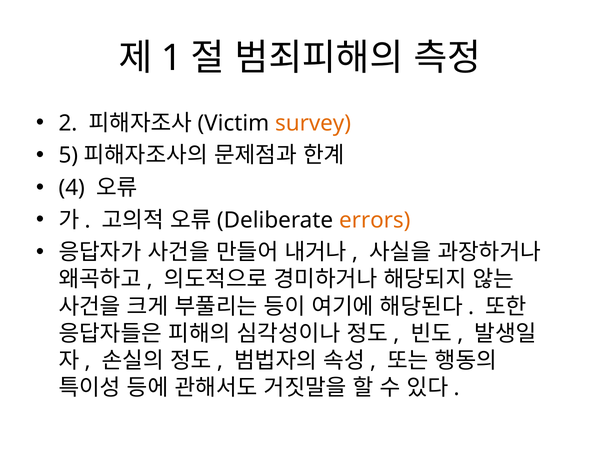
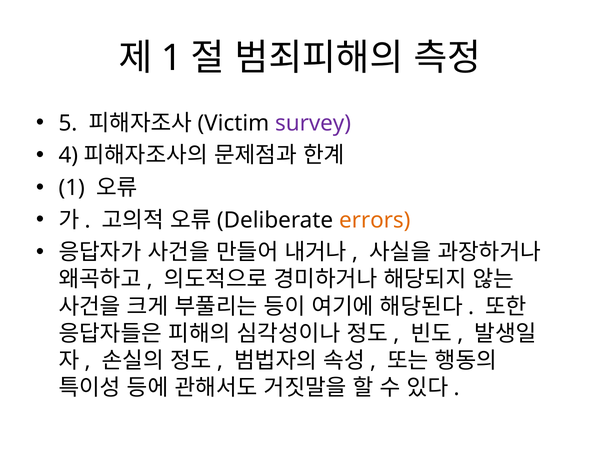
2: 2 -> 5
survey colour: orange -> purple
5: 5 -> 4
4 at (72, 188): 4 -> 1
